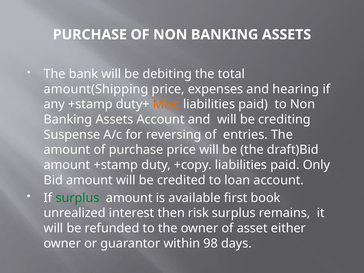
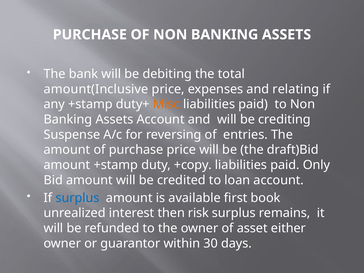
amount(Shipping: amount(Shipping -> amount(Inclusive
hearing: hearing -> relating
surplus at (77, 198) colour: green -> blue
98: 98 -> 30
